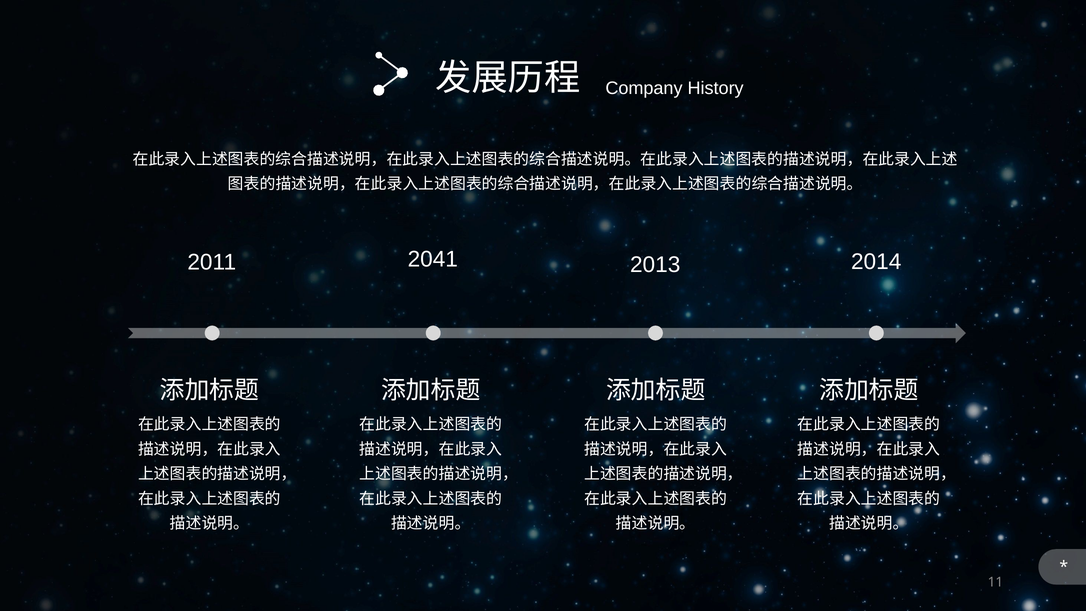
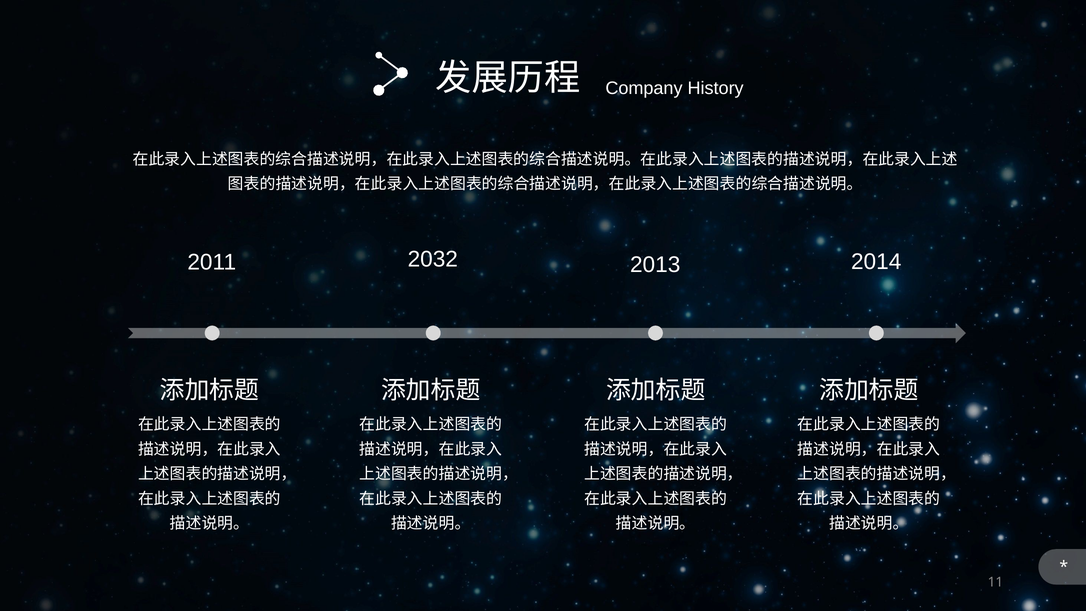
2041: 2041 -> 2032
